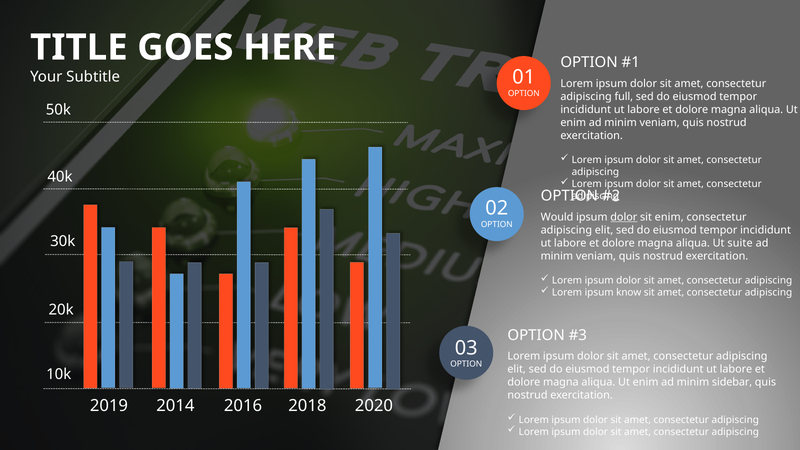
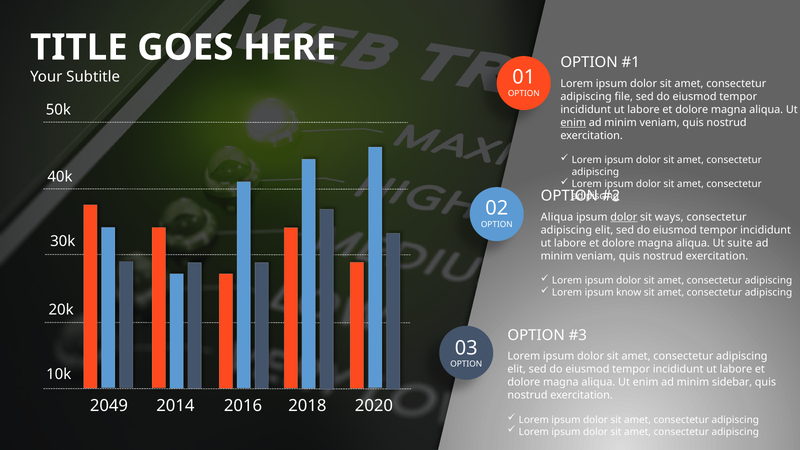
full: full -> file
enim at (573, 123) underline: none -> present
Would at (557, 217): Would -> Aliqua
sit enim: enim -> ways
2019: 2019 -> 2049
